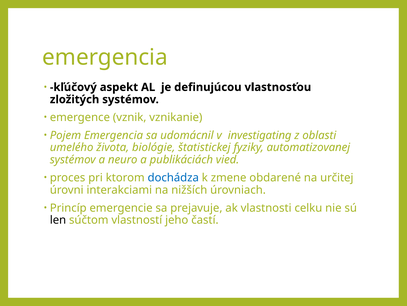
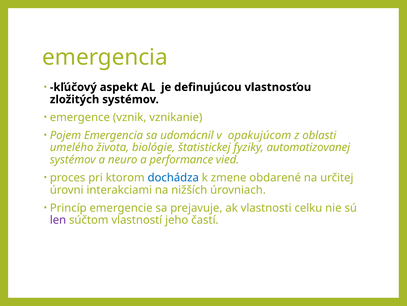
investigating: investigating -> opakujúcom
publikáciách: publikáciách -> performance
len colour: black -> purple
